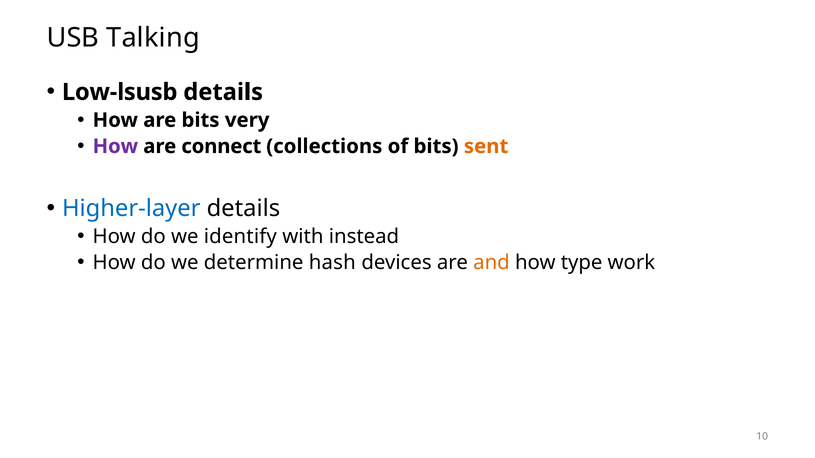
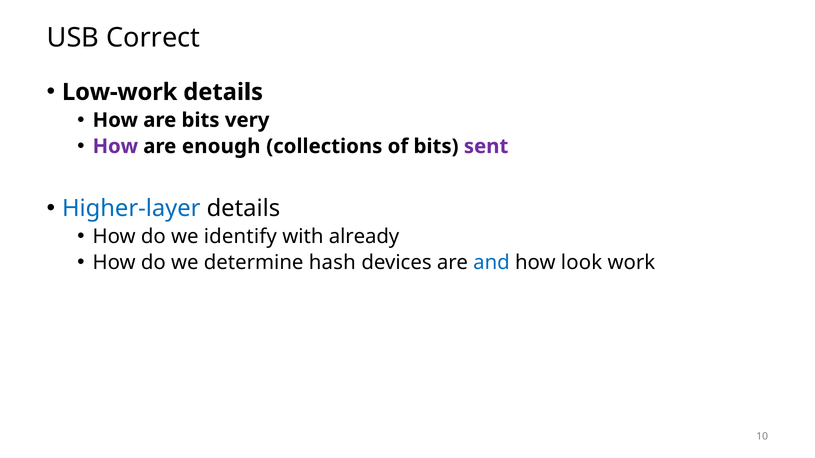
Talking: Talking -> Correct
Low-lsusb: Low-lsusb -> Low-work
connect: connect -> enough
sent colour: orange -> purple
instead: instead -> already
and colour: orange -> blue
type: type -> look
